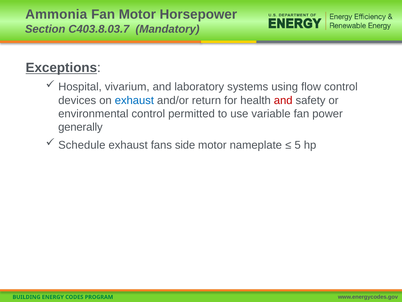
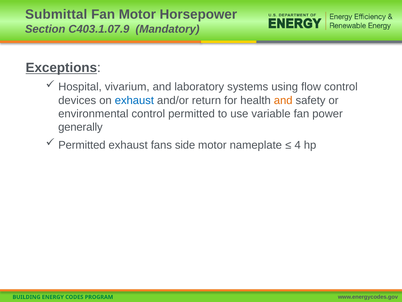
Ammonia: Ammonia -> Submittal
C403.8.03.7: C403.8.03.7 -> C403.1.07.9
and at (283, 100) colour: red -> orange
Schedule at (82, 145): Schedule -> Permitted
5: 5 -> 4
